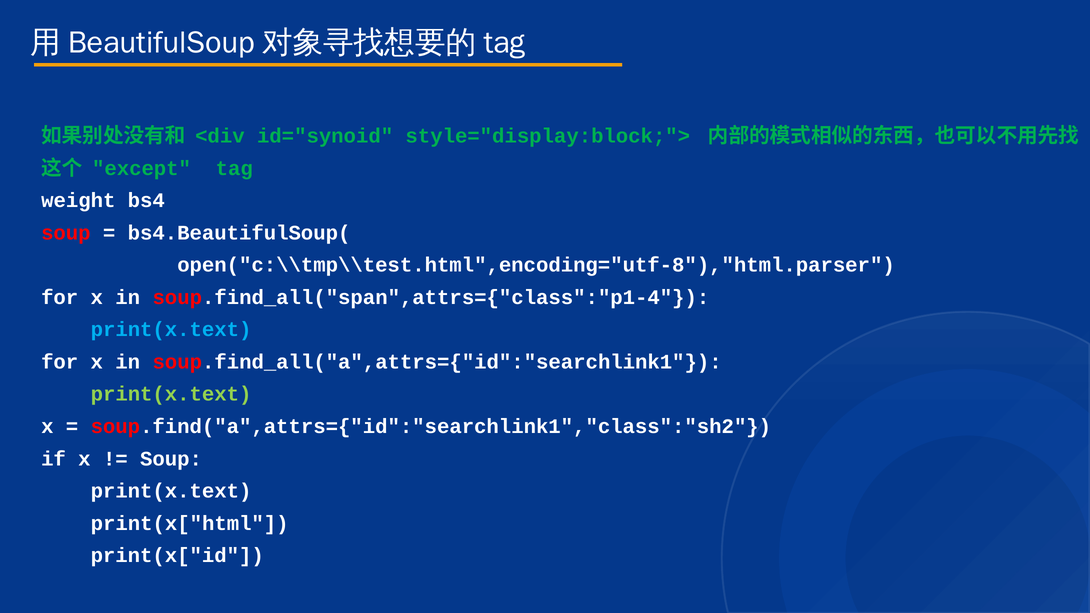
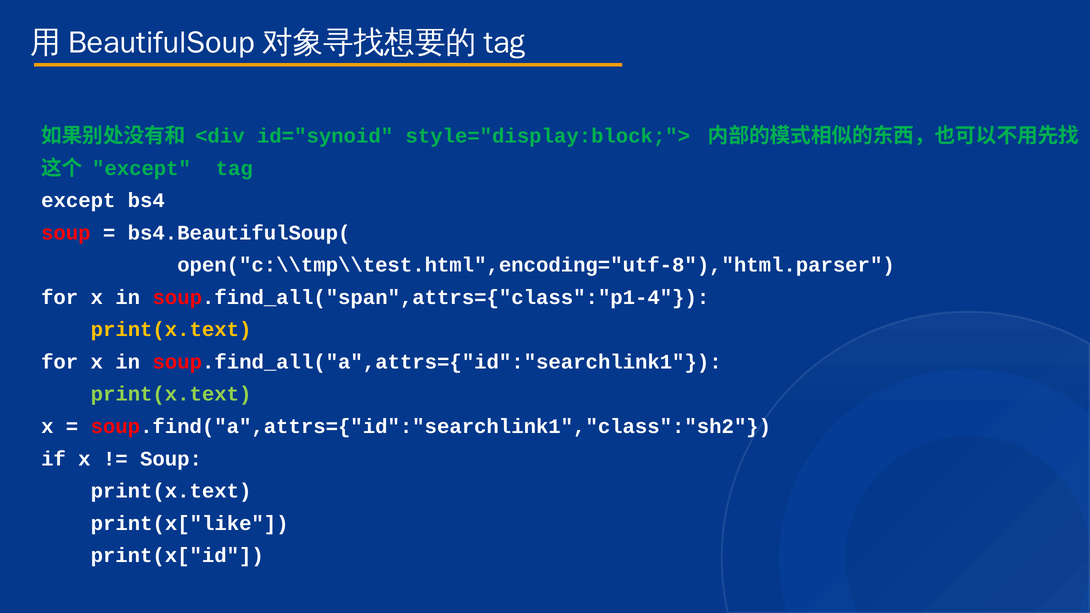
weight at (78, 200): weight -> except
print(x.text at (171, 329) colour: light blue -> yellow
print(x["html: print(x["html -> print(x["like
